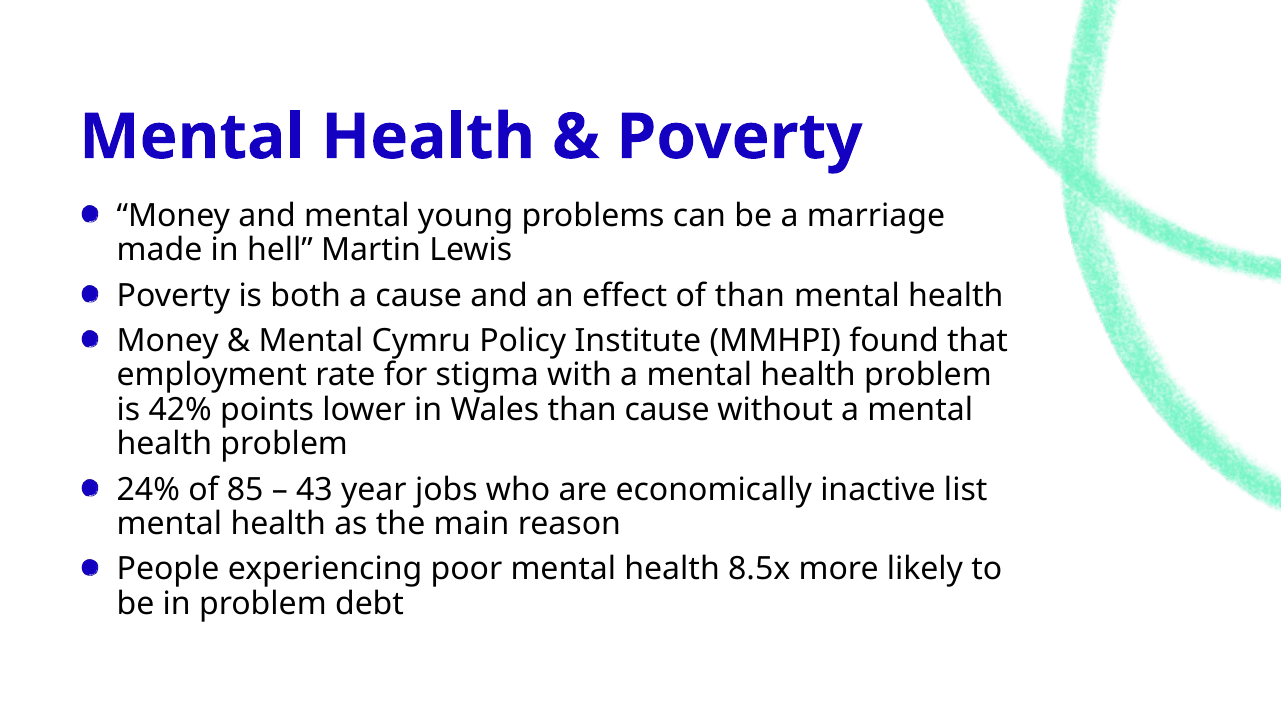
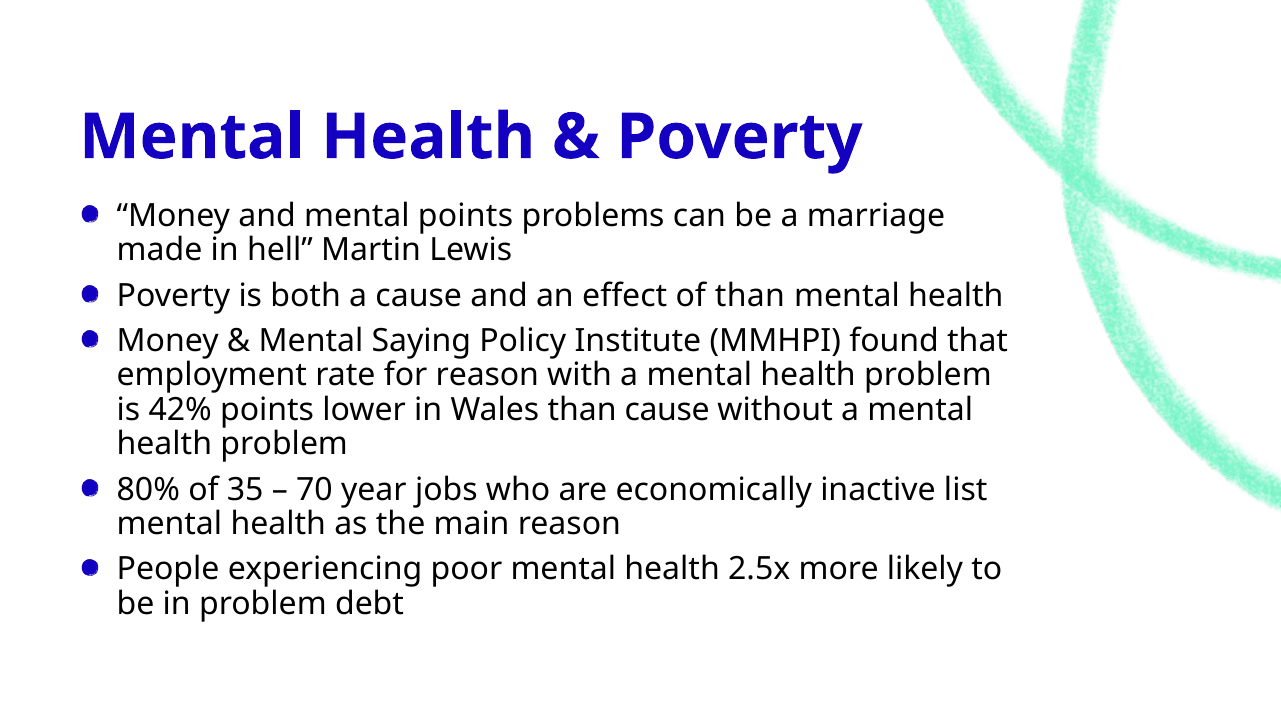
mental young: young -> points
Cymru: Cymru -> Saying
for stigma: stigma -> reason
24%: 24% -> 80%
85: 85 -> 35
43: 43 -> 70
8.5x: 8.5x -> 2.5x
